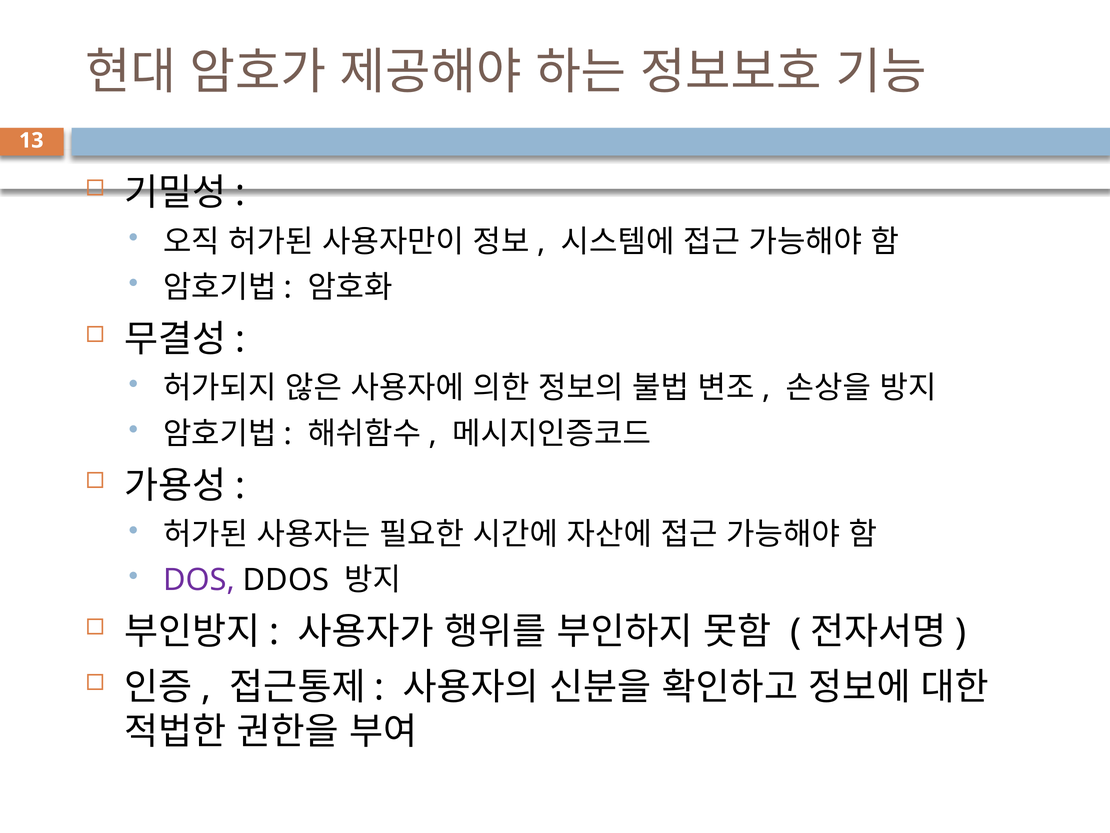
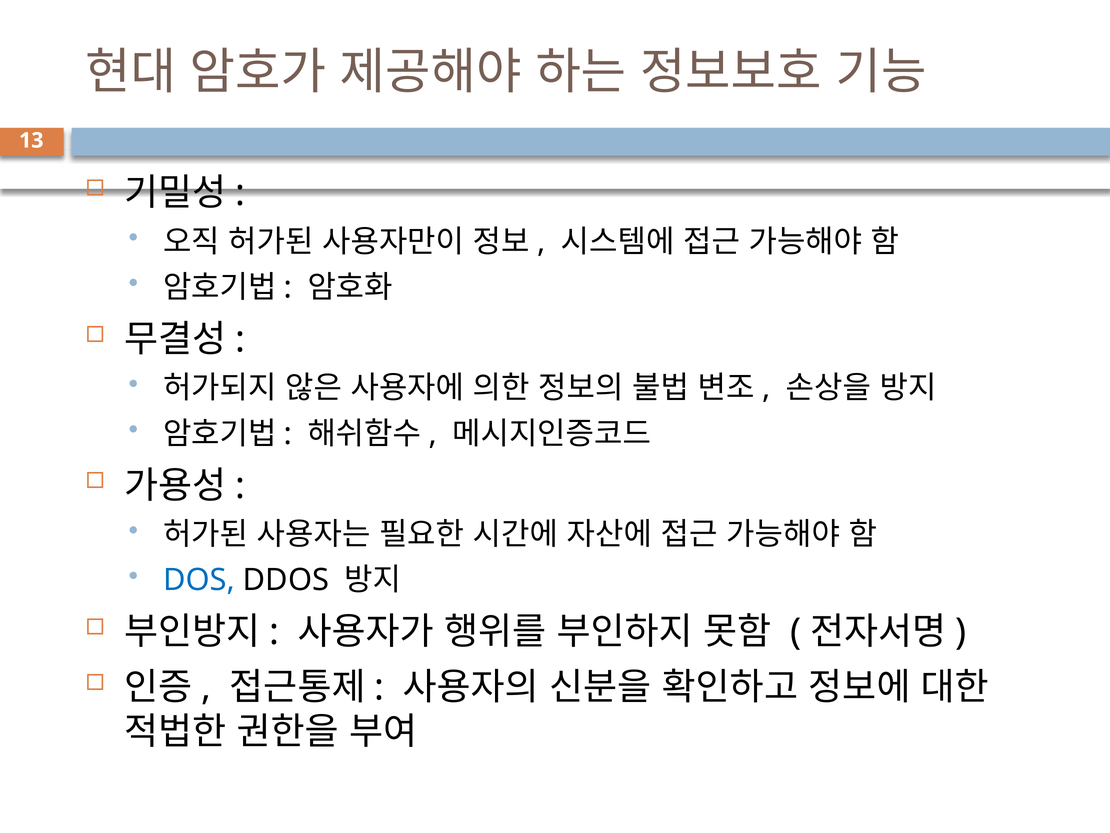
DOS colour: purple -> blue
